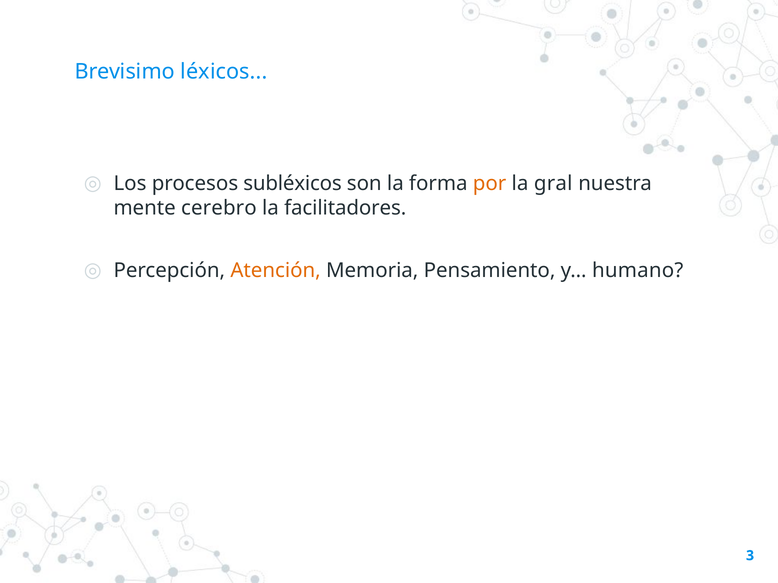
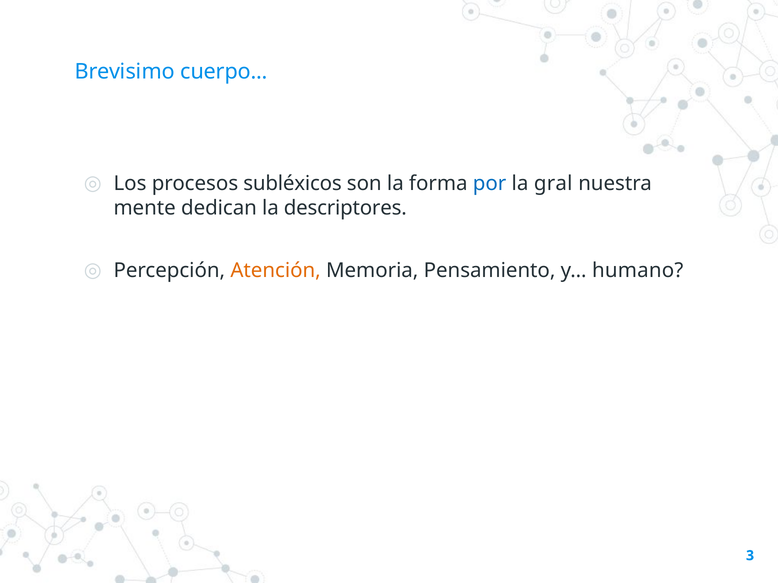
léxicos: léxicos -> cuerpo
por colour: orange -> blue
cerebro: cerebro -> dedican
facilitadores: facilitadores -> descriptores
